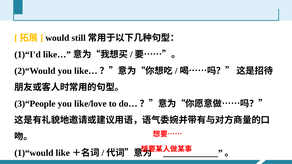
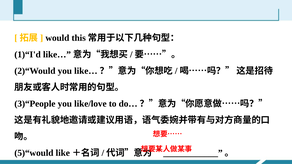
still: still -> this
1)“would: 1)“would -> 5)“would
